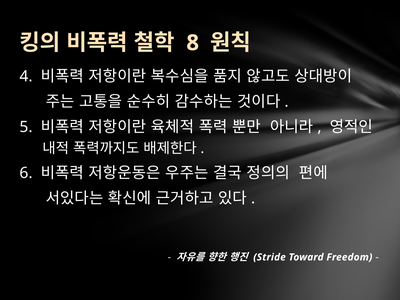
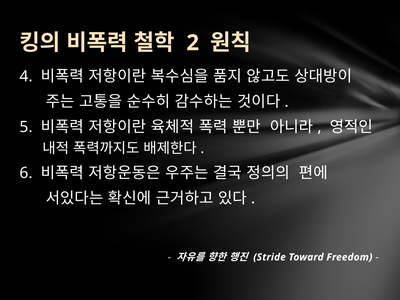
8: 8 -> 2
